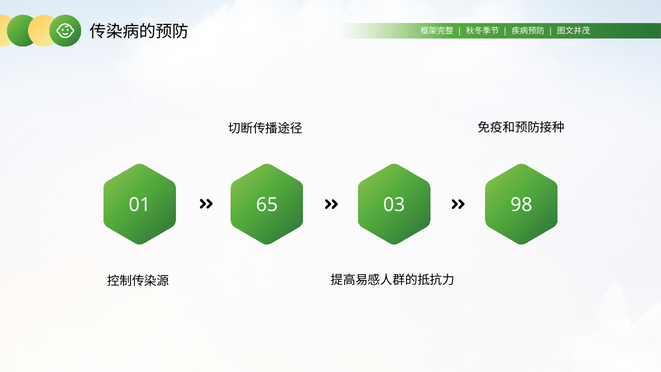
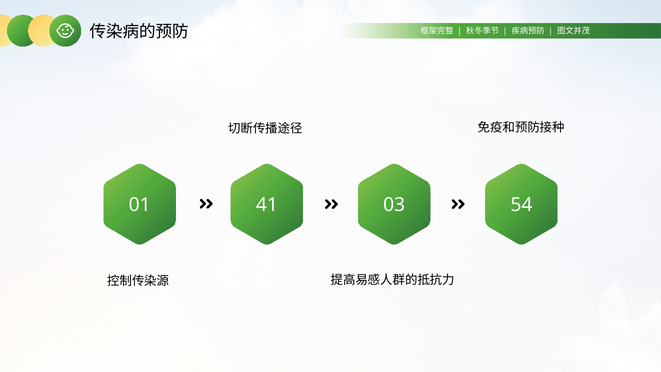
65: 65 -> 41
98: 98 -> 54
